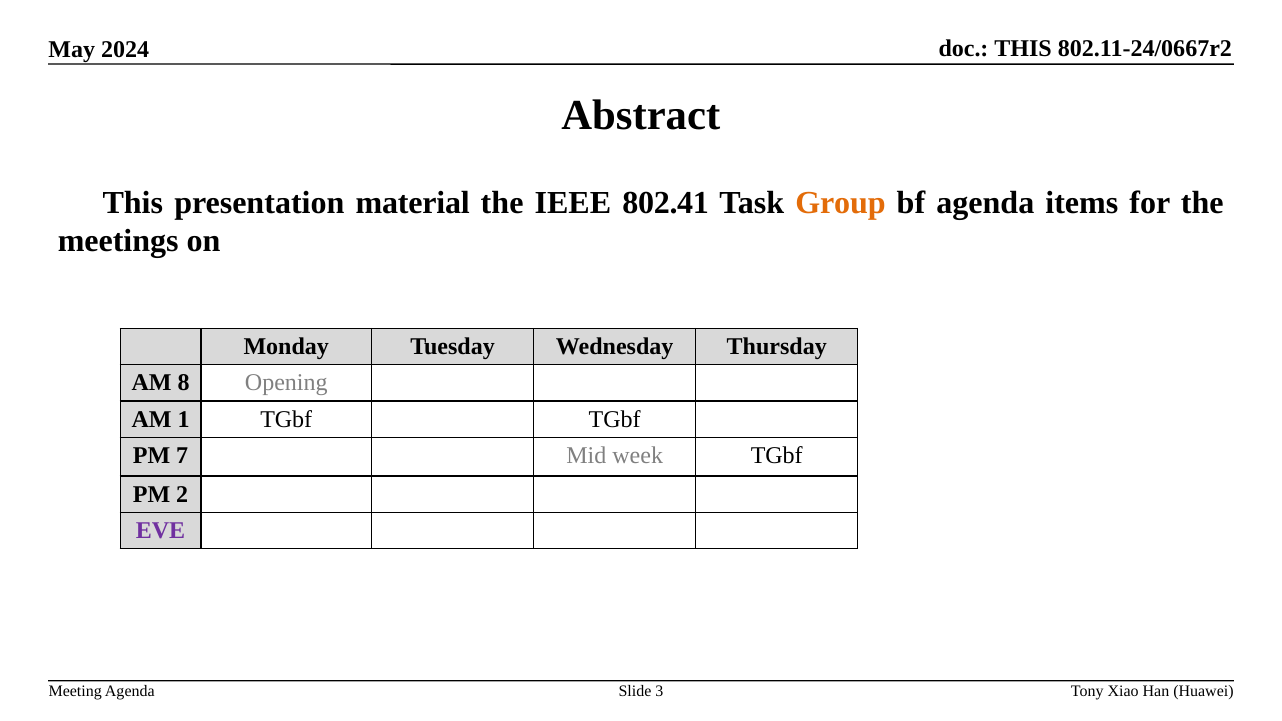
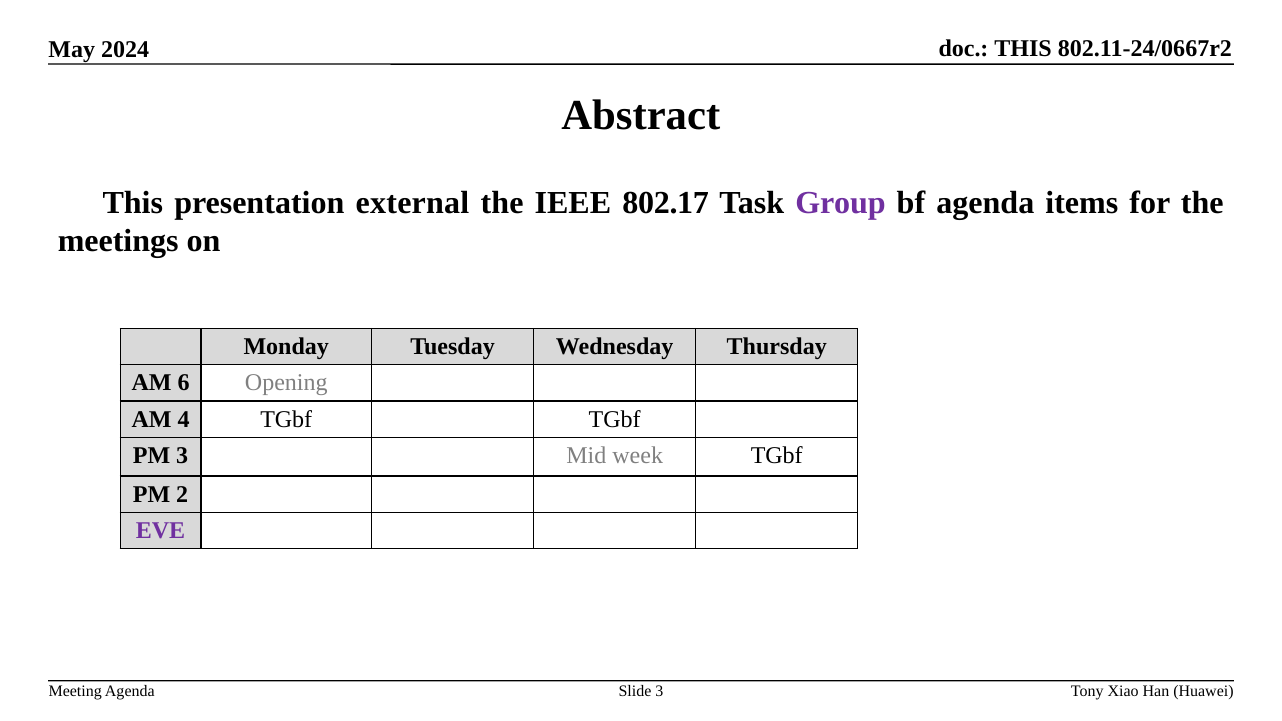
material: material -> external
802.41: 802.41 -> 802.17
Group colour: orange -> purple
8: 8 -> 6
1: 1 -> 4
PM 7: 7 -> 3
